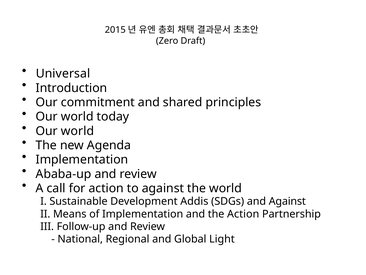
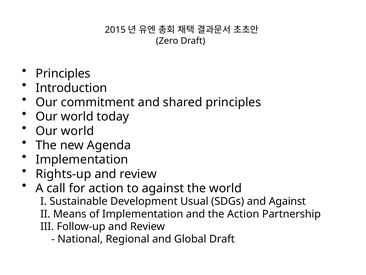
Universal at (63, 74): Universal -> Principles
Ababa-up: Ababa-up -> Rights-up
Addis: Addis -> Usual
Global Light: Light -> Draft
